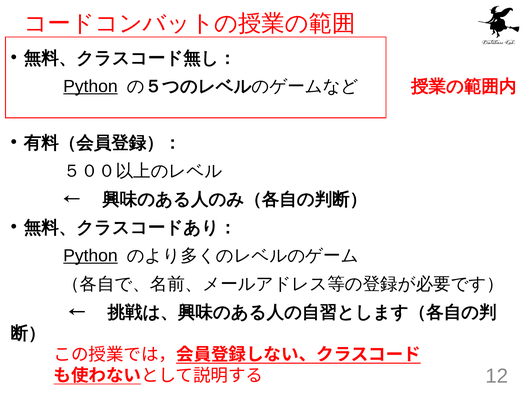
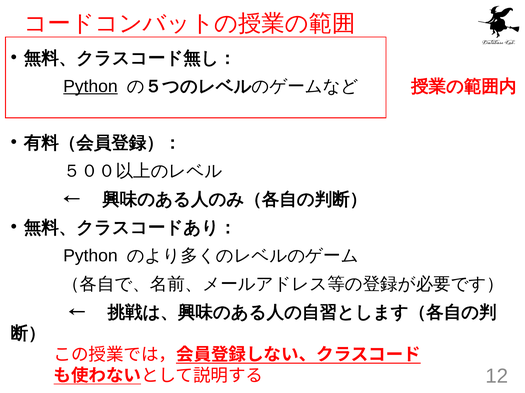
Python at (90, 256) underline: present -> none
